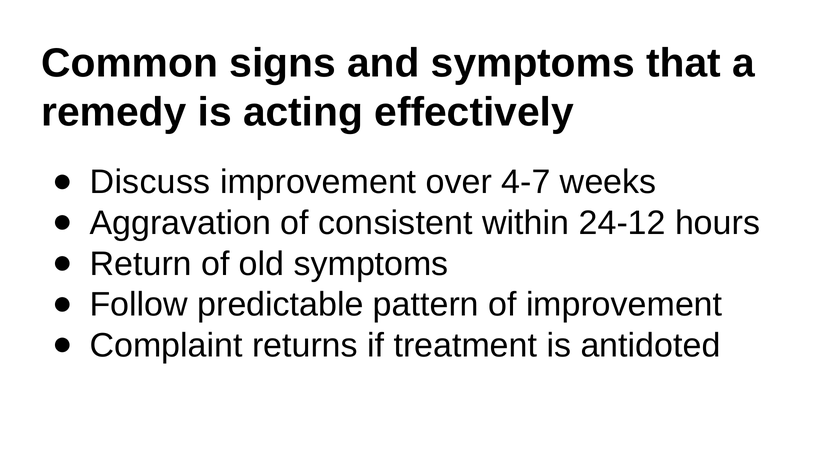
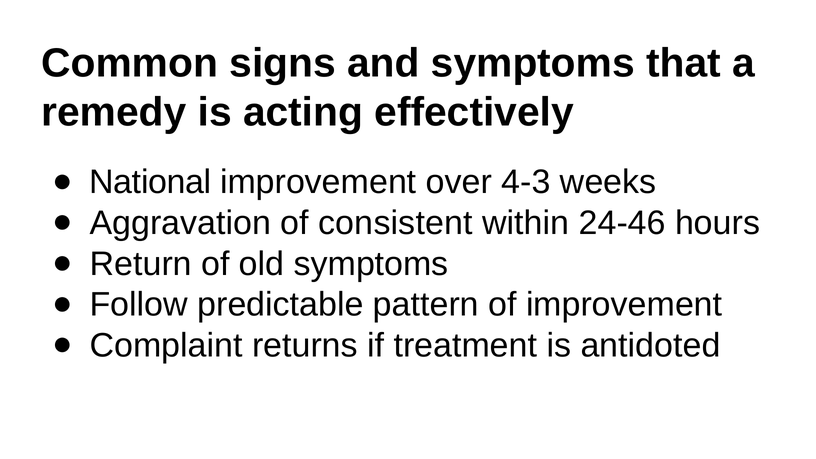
Discuss: Discuss -> National
4-7: 4-7 -> 4-3
24-12: 24-12 -> 24-46
